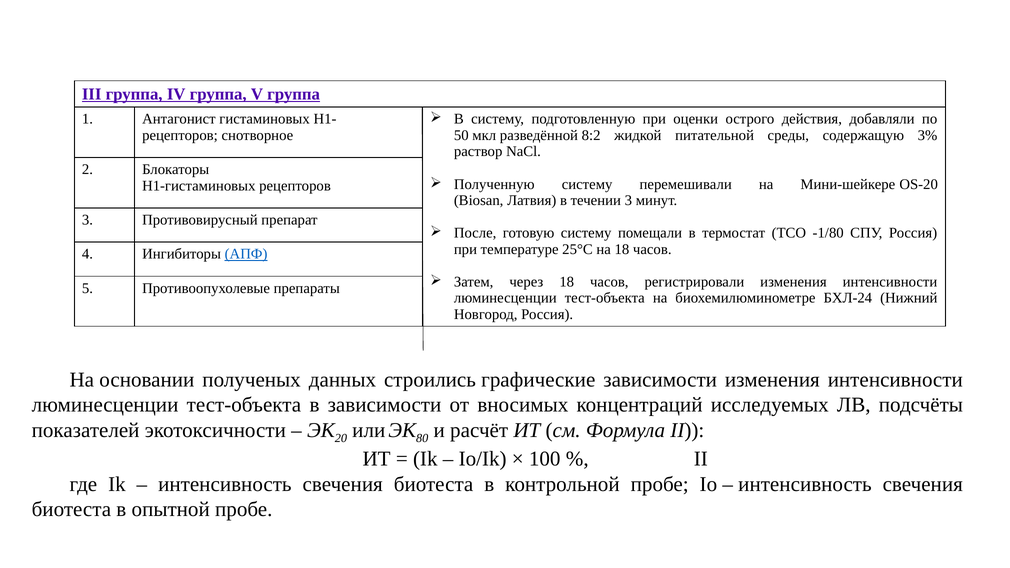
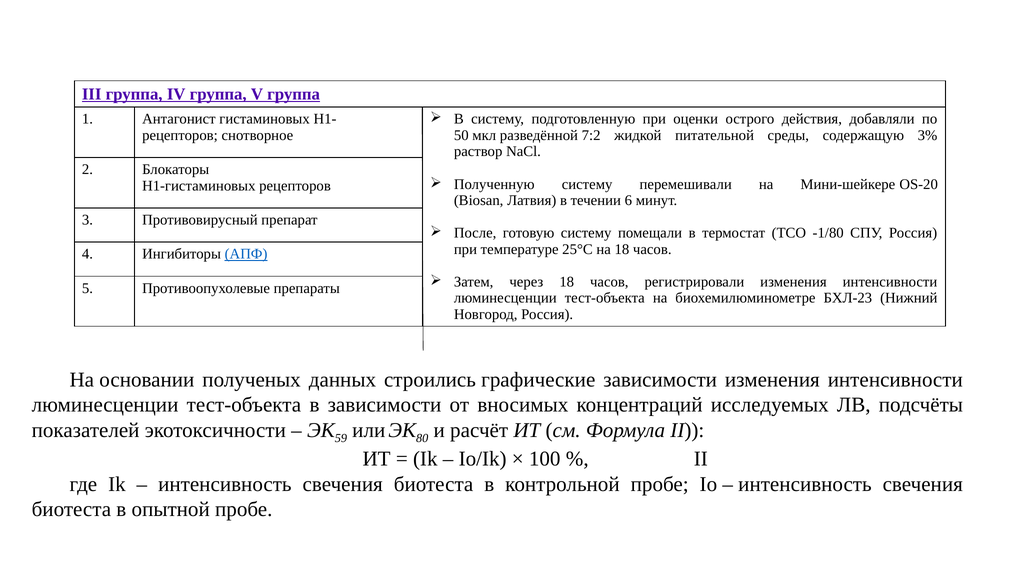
8:2: 8:2 -> 7:2
течении 3: 3 -> 6
БХЛ-24: БХЛ-24 -> БХЛ-23
20: 20 -> 59
